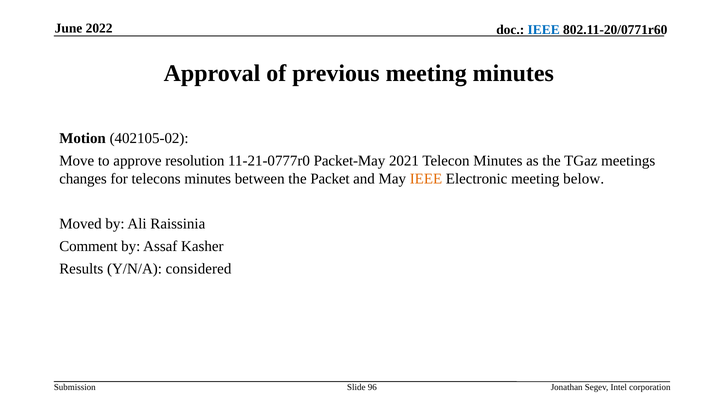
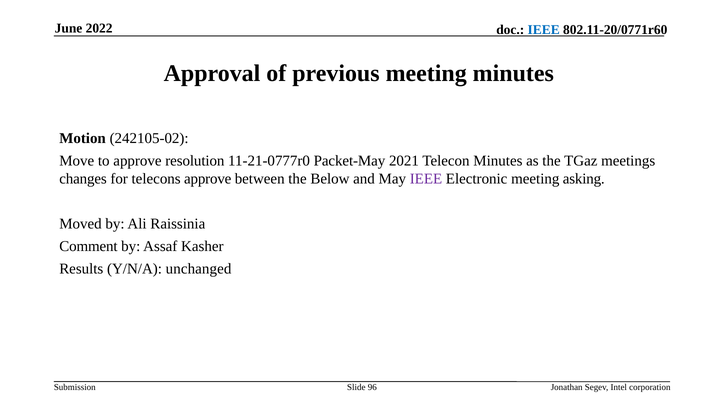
402105-02: 402105-02 -> 242105-02
telecons minutes: minutes -> approve
Packet: Packet -> Below
IEEE at (426, 179) colour: orange -> purple
below: below -> asking
considered: considered -> unchanged
